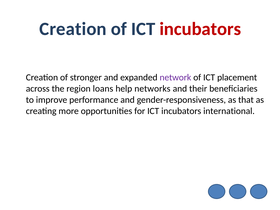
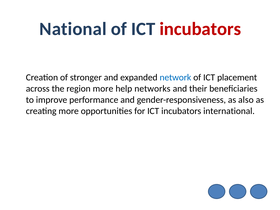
Creation at (73, 29): Creation -> National
network colour: purple -> blue
region loans: loans -> more
that: that -> also
